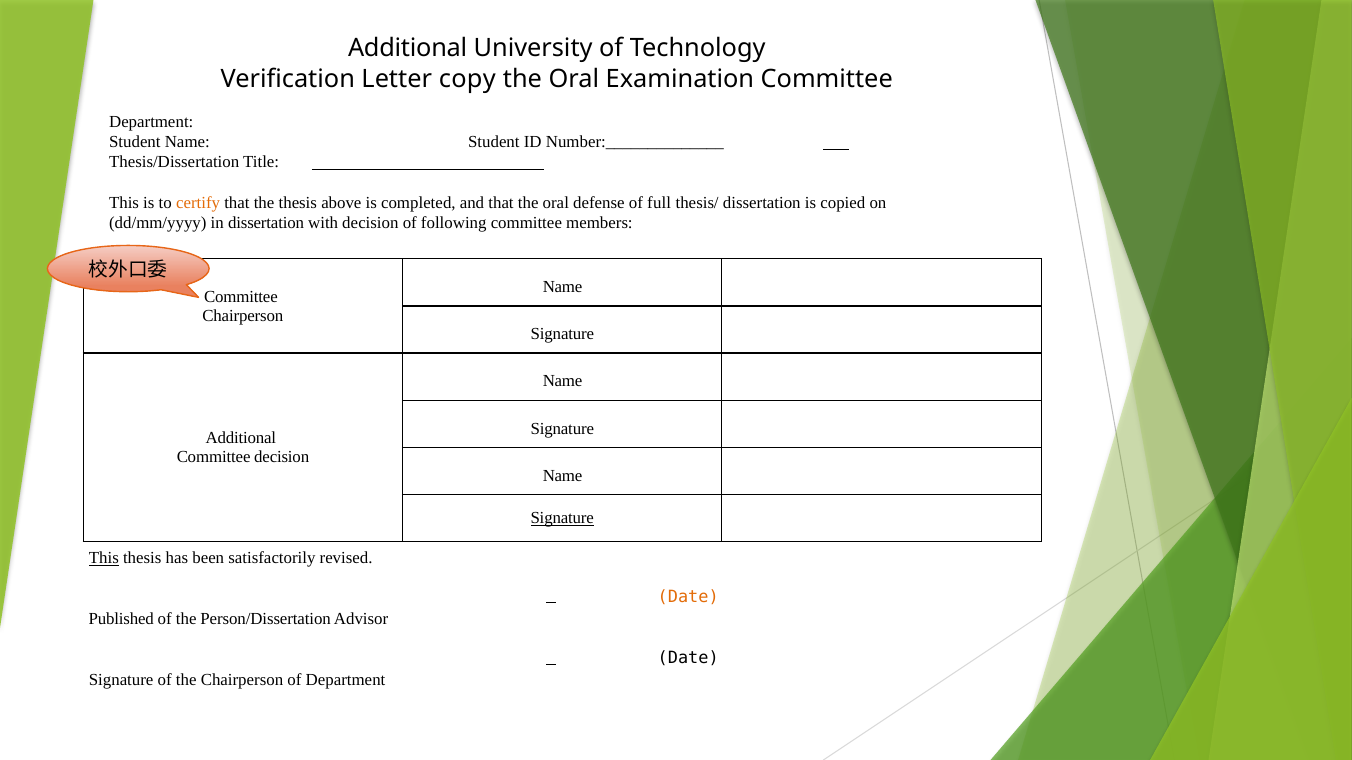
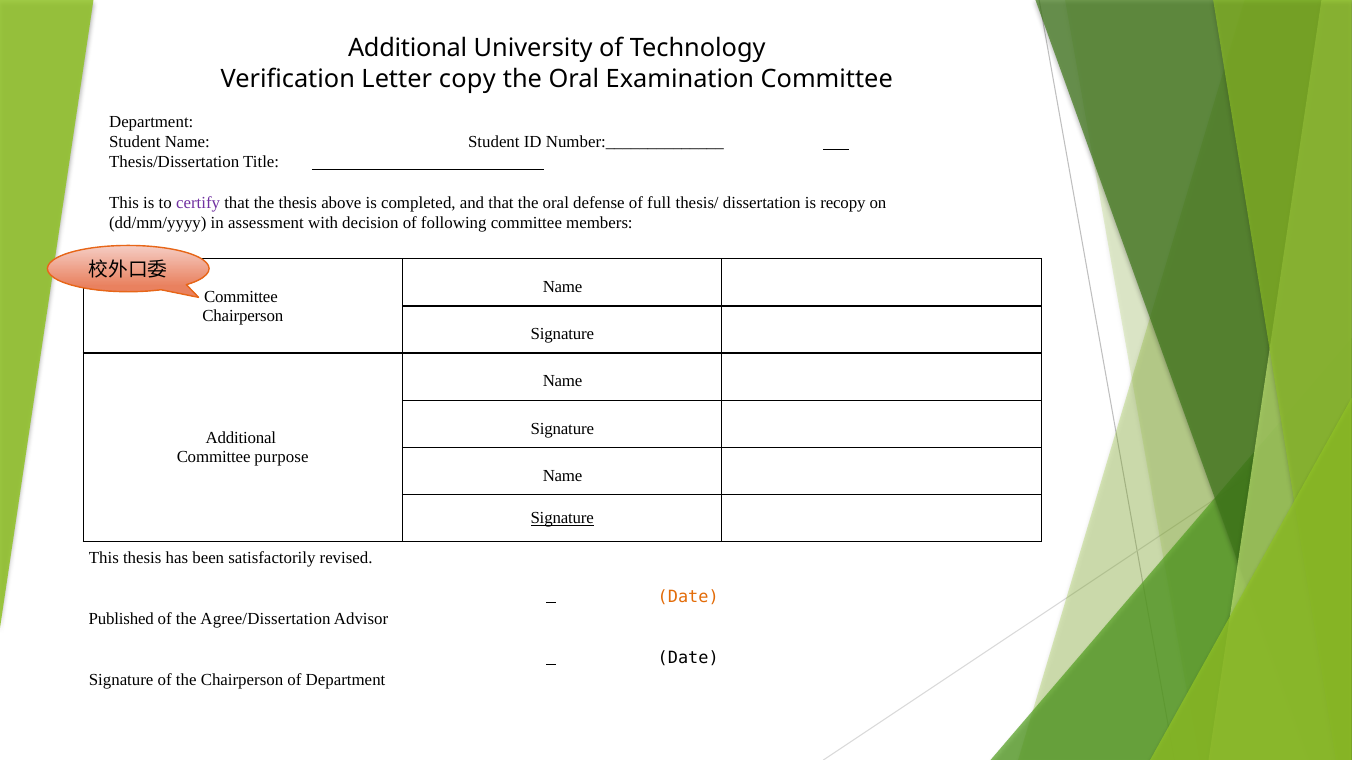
certify colour: orange -> purple
copied: copied -> recopy
in dissertation: dissertation -> assessment
Committee decision: decision -> purpose
This at (104, 558) underline: present -> none
Person/Dissertation: Person/Dissertation -> Agree/Dissertation
